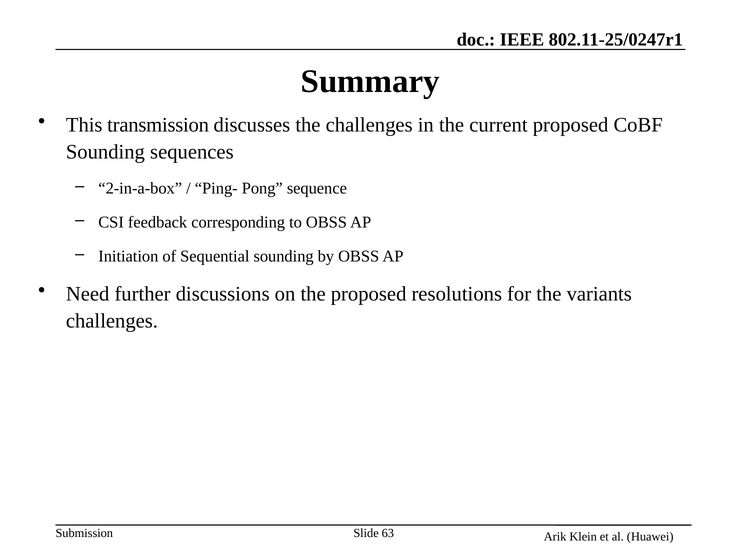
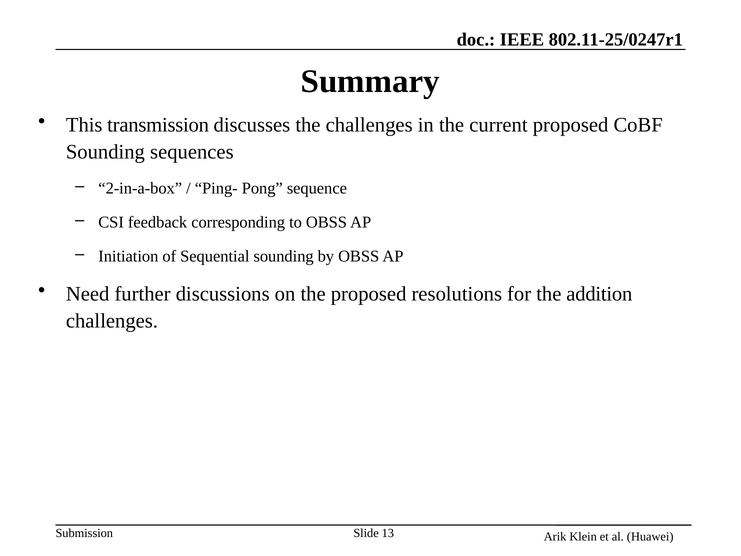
variants: variants -> addition
63: 63 -> 13
